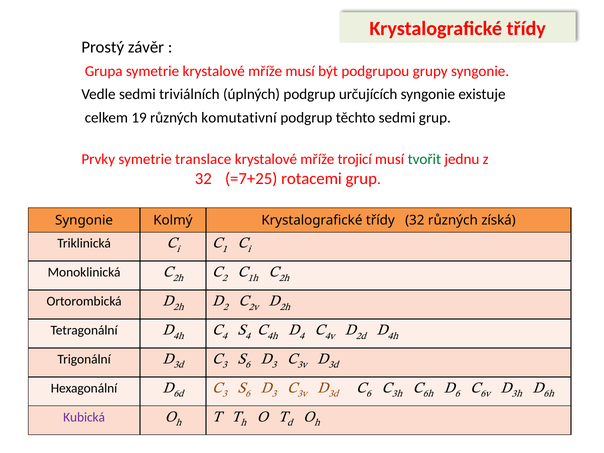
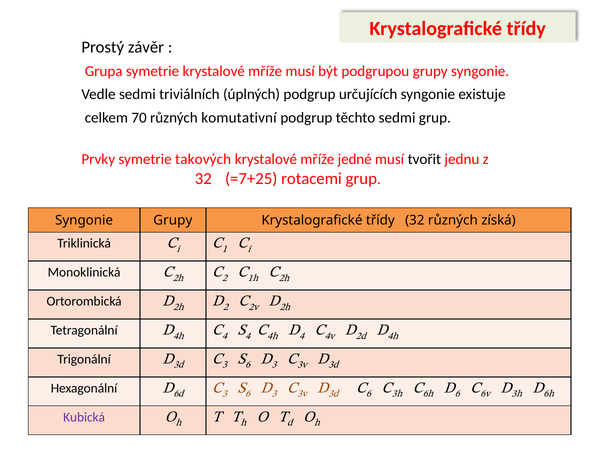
19: 19 -> 70
translace: translace -> takových
trojicí: trojicí -> jedné
tvořit colour: green -> black
Syngonie Kolmý: Kolmý -> Grupy
